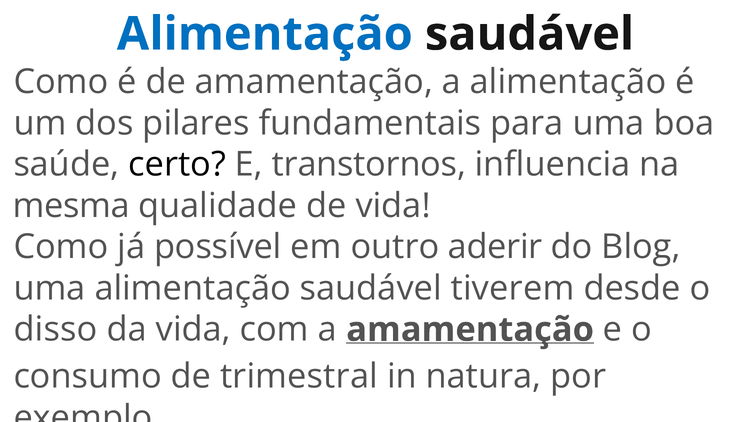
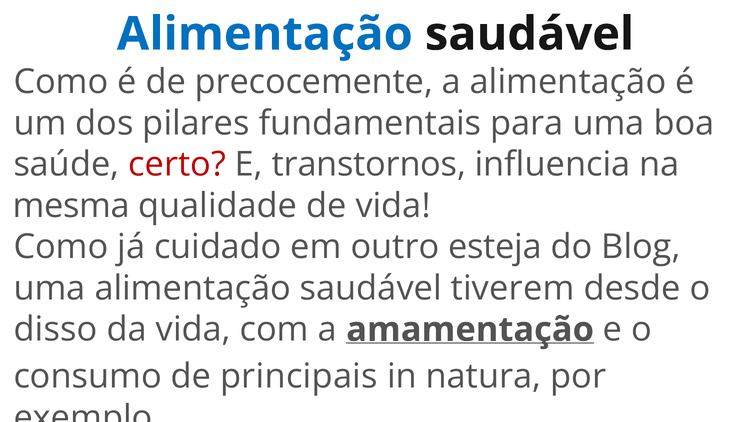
de amamentação: amamentação -> precocemente
certo colour: black -> red
possível: possível -> cuidado
aderir: aderir -> esteja
trimestral: trimestral -> principais
